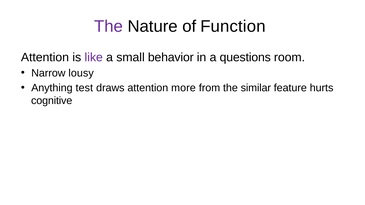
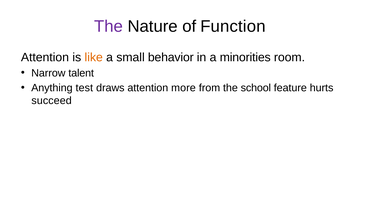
like colour: purple -> orange
questions: questions -> minorities
lousy: lousy -> talent
similar: similar -> school
cognitive: cognitive -> succeed
